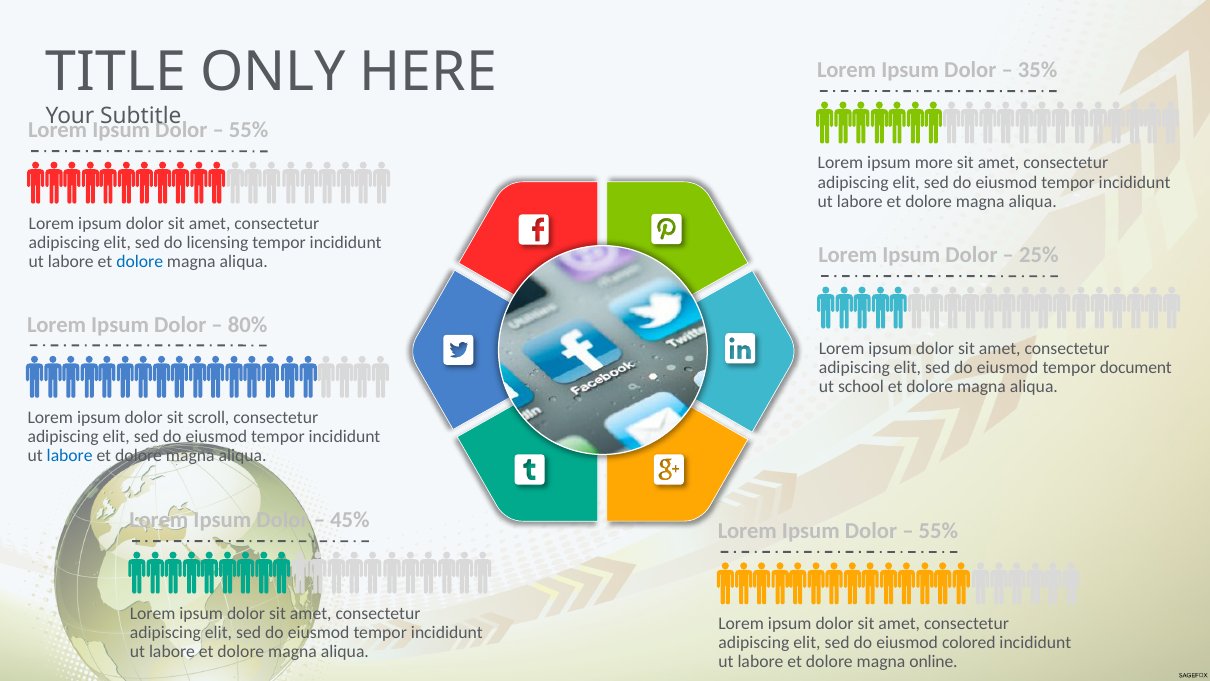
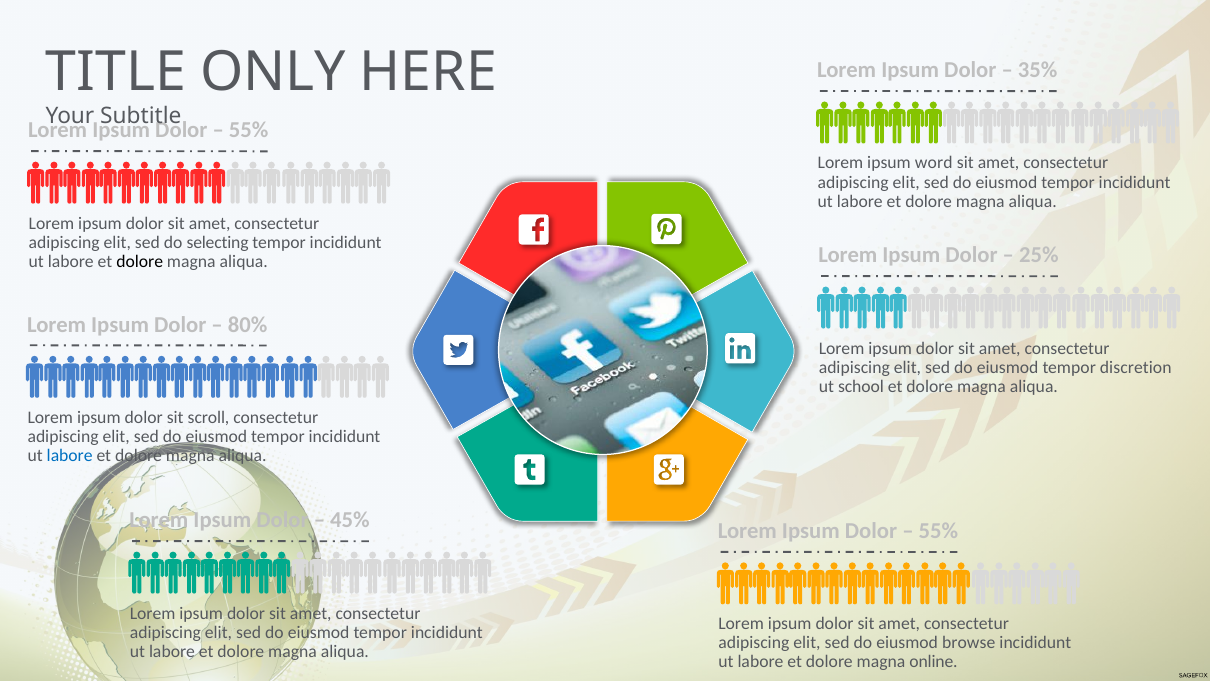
more: more -> word
licensing: licensing -> selecting
dolore at (140, 261) colour: blue -> black
document: document -> discretion
colored: colored -> browse
